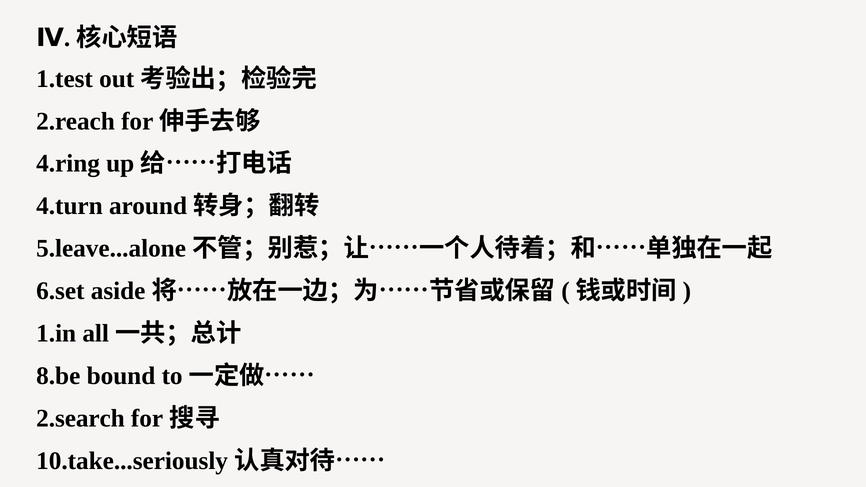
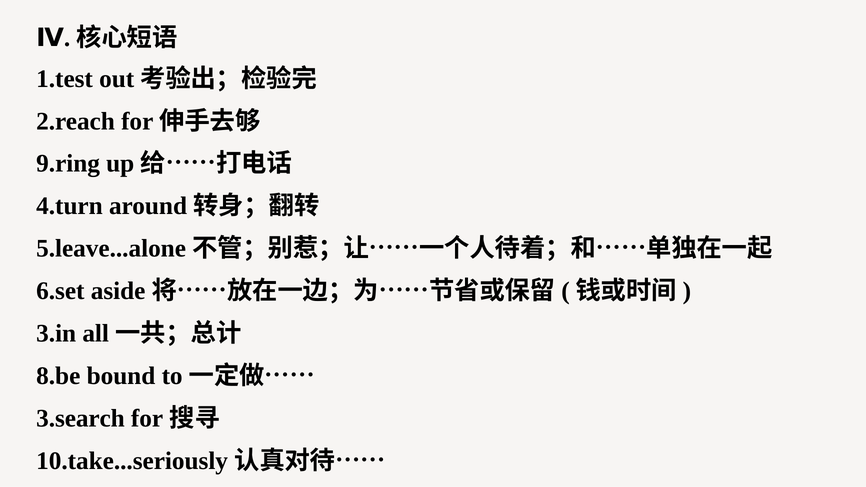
4.ring: 4.ring -> 9.ring
1.in: 1.in -> 3.in
2.search: 2.search -> 3.search
